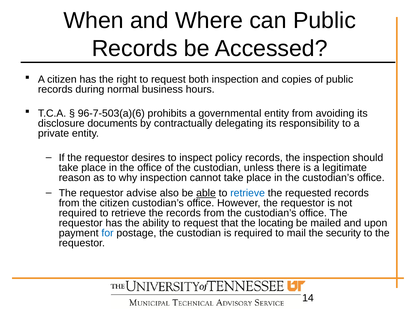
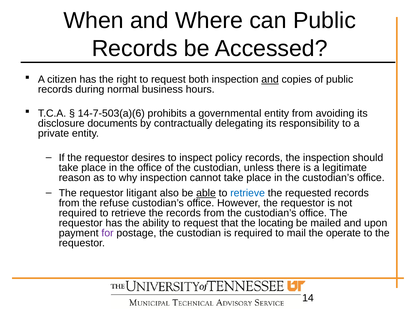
and at (270, 79) underline: none -> present
96-7-503(a)(6: 96-7-503(a)(6 -> 14-7-503(a)(6
advise: advise -> litigant
the citizen: citizen -> refuse
for colour: blue -> purple
security: security -> operate
